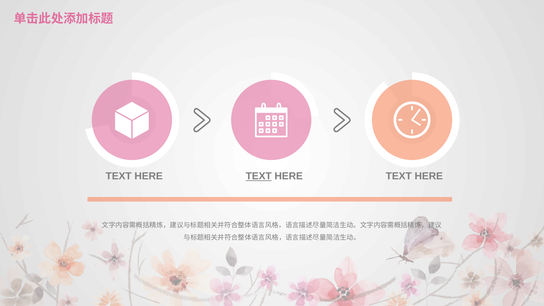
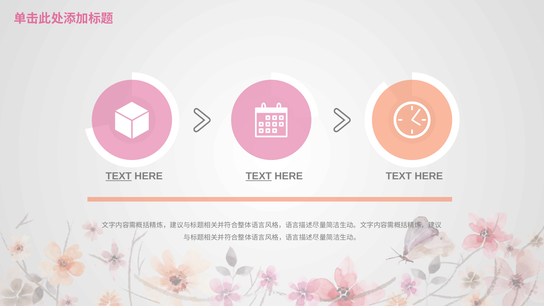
TEXT at (119, 176) underline: none -> present
